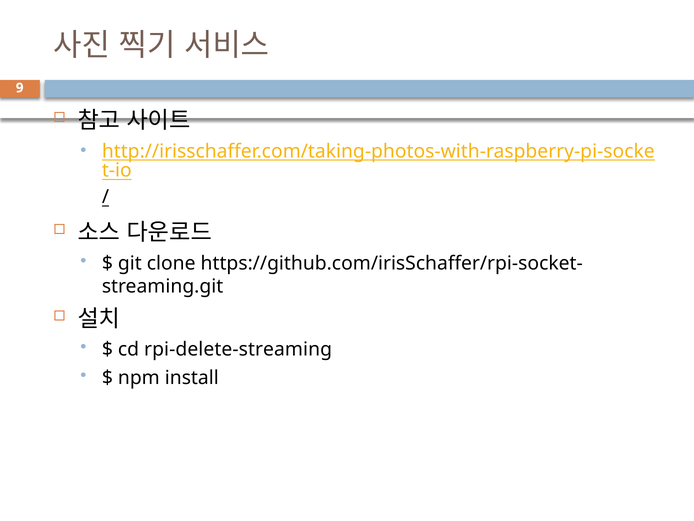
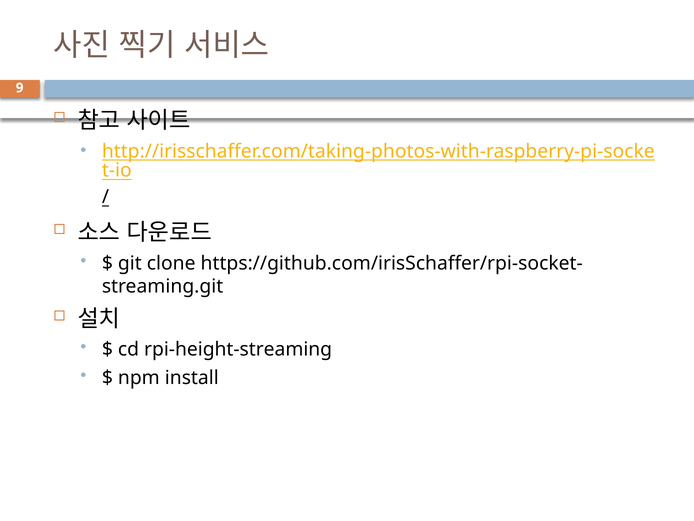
rpi-delete-streaming: rpi-delete-streaming -> rpi-height-streaming
